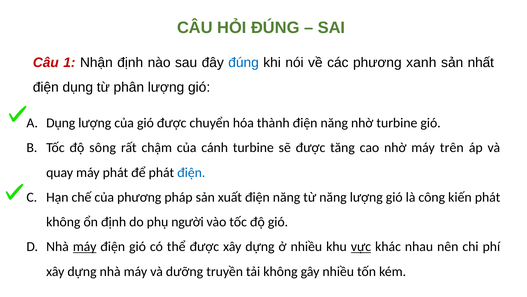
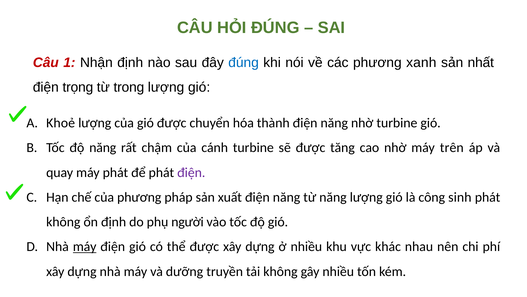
điện dụng: dụng -> trọng
phân: phân -> trong
Dụng at (61, 123): Dụng -> Khoẻ
độ sông: sông -> năng
điện at (191, 172) colour: blue -> purple
kiến: kiến -> sinh
vực underline: present -> none
